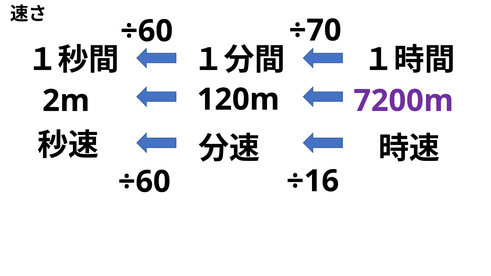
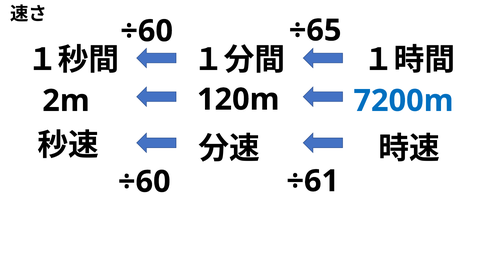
÷70: ÷70 -> ÷65
7200m colour: purple -> blue
÷16: ÷16 -> ÷61
